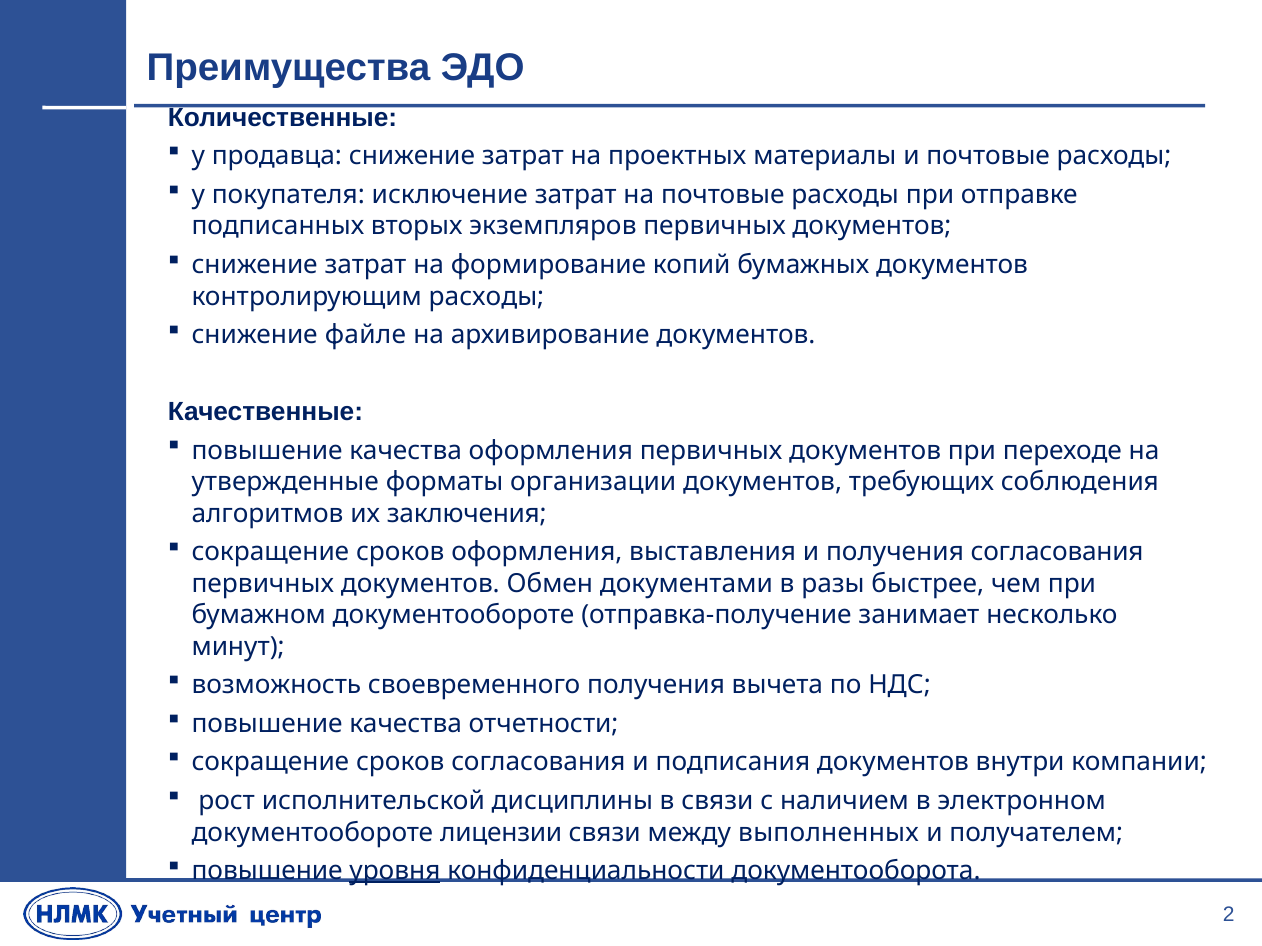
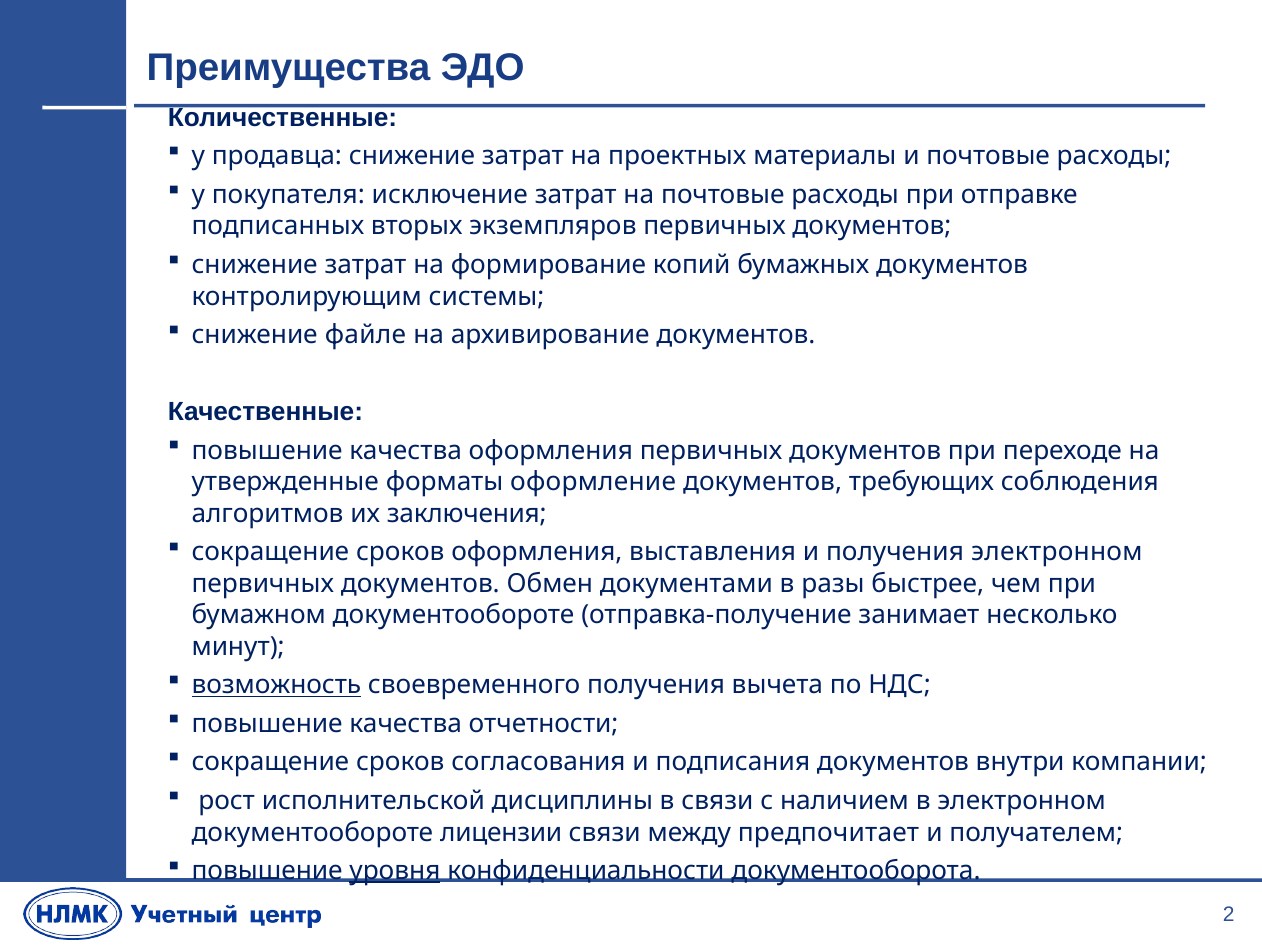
контролирующим расходы: расходы -> системы
организации: организации -> оформление
получения согласования: согласования -> электронном
возможность underline: none -> present
выполненных: выполненных -> предпочитает
